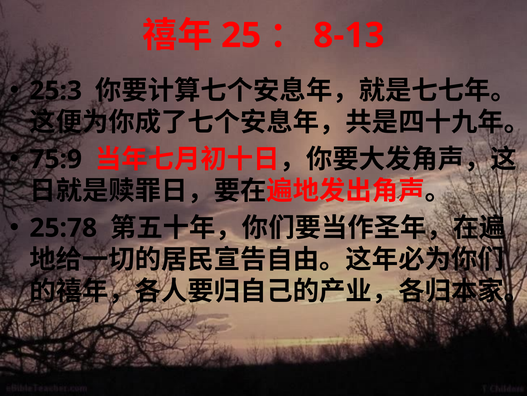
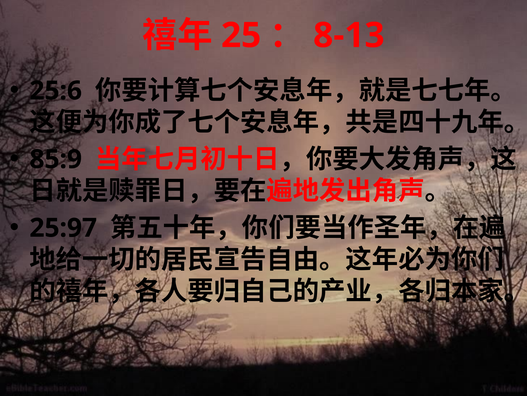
25:3: 25:3 -> 25:6
75:9: 75:9 -> 85:9
25:78: 25:78 -> 25:97
